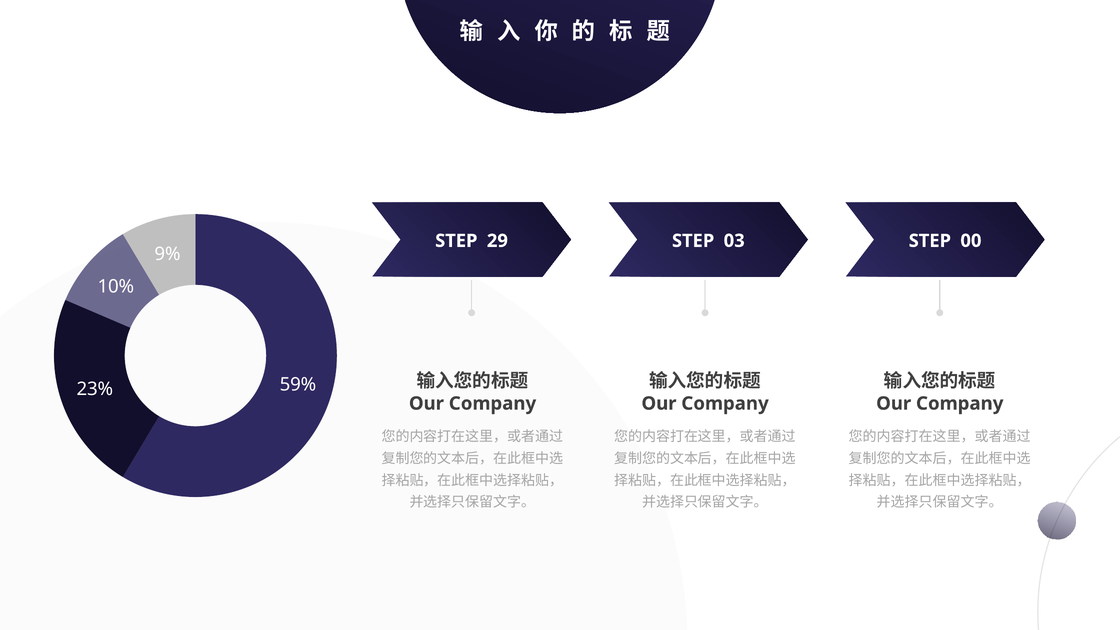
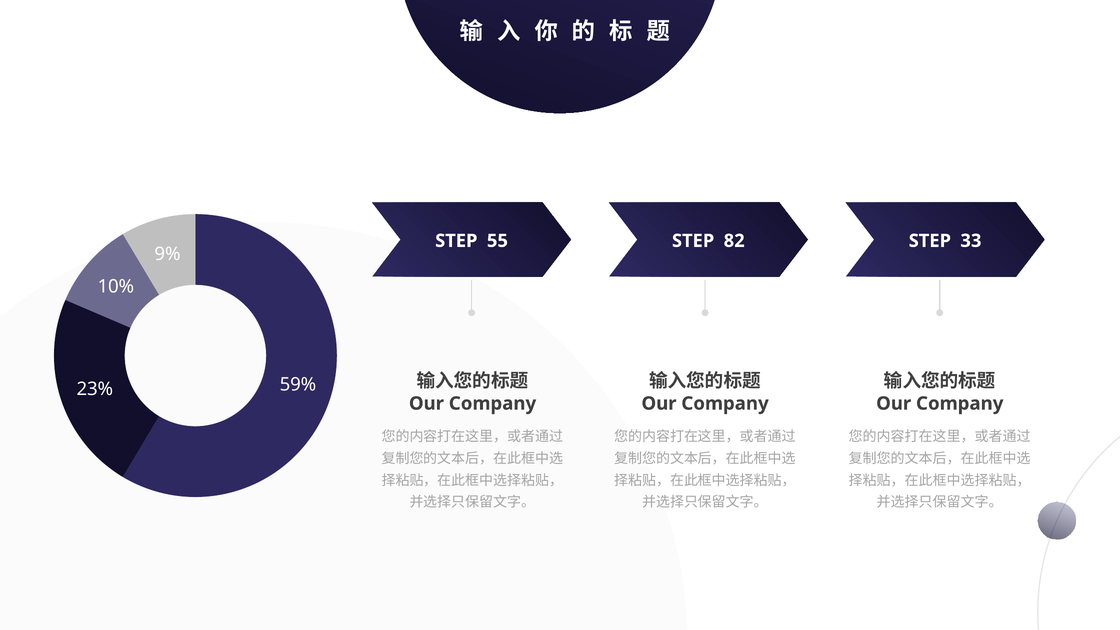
29: 29 -> 55
03: 03 -> 82
00: 00 -> 33
